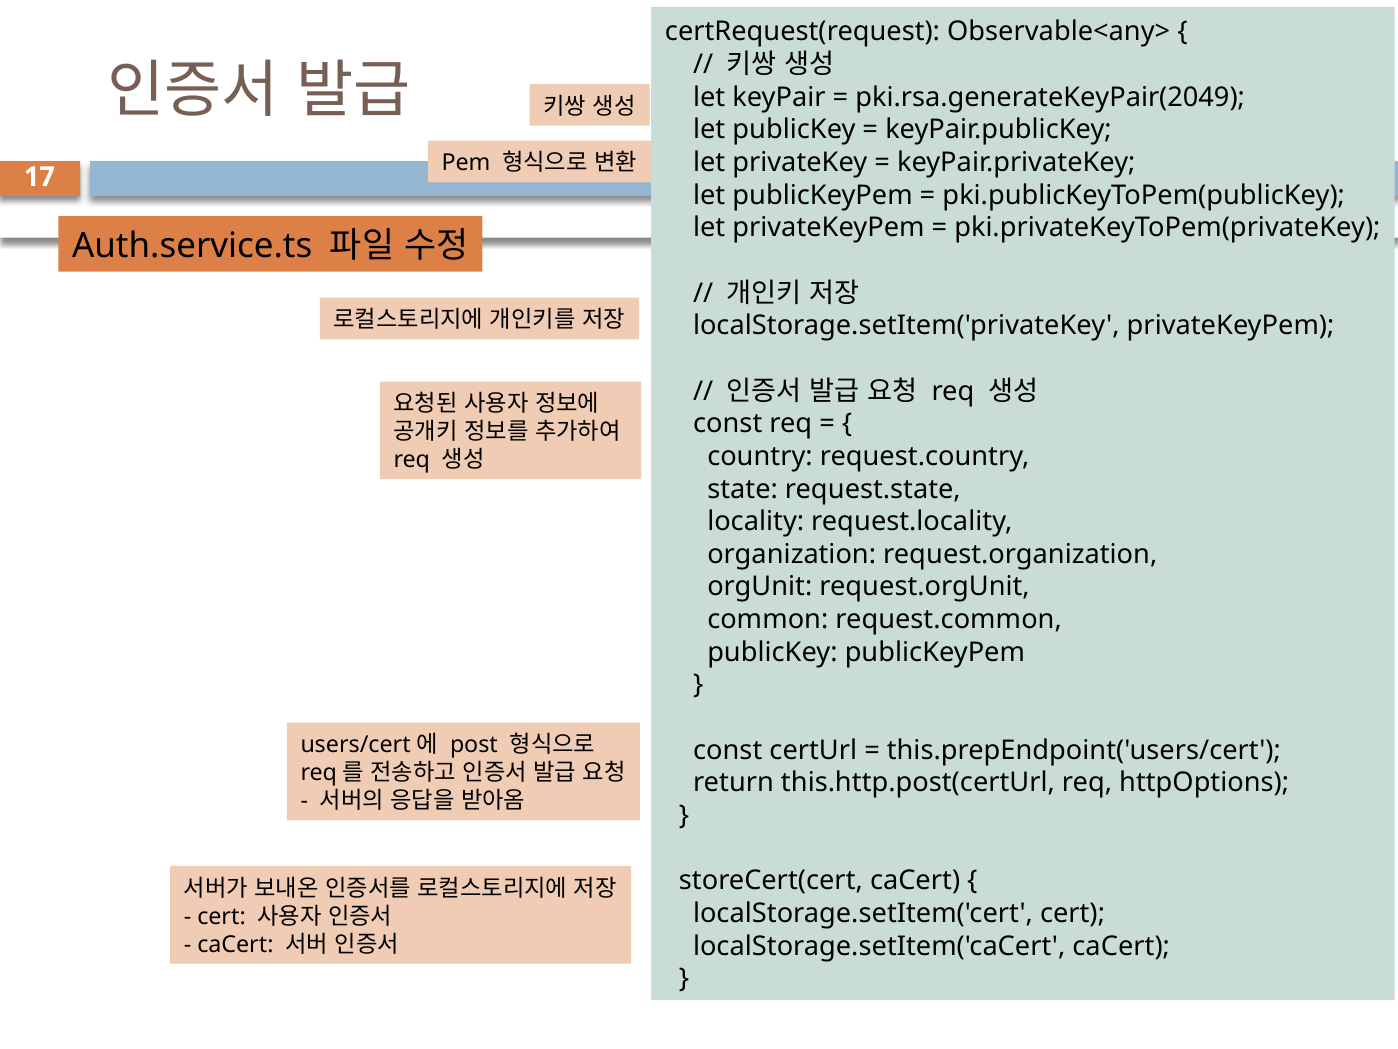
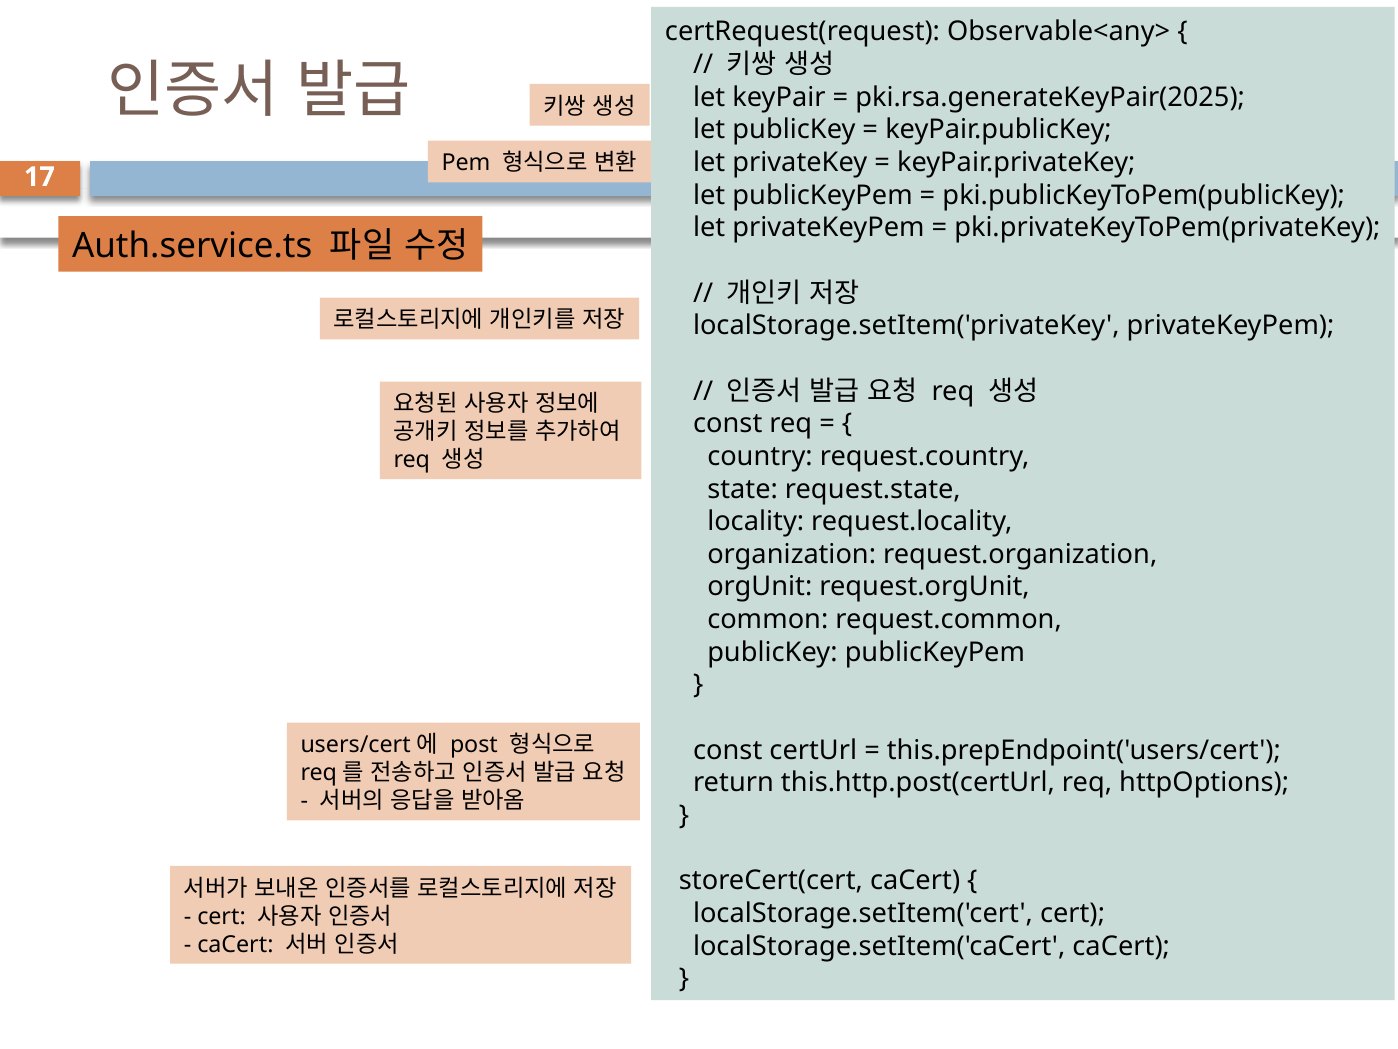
pki.rsa.generateKeyPair(2049: pki.rsa.generateKeyPair(2049 -> pki.rsa.generateKeyPair(2025
